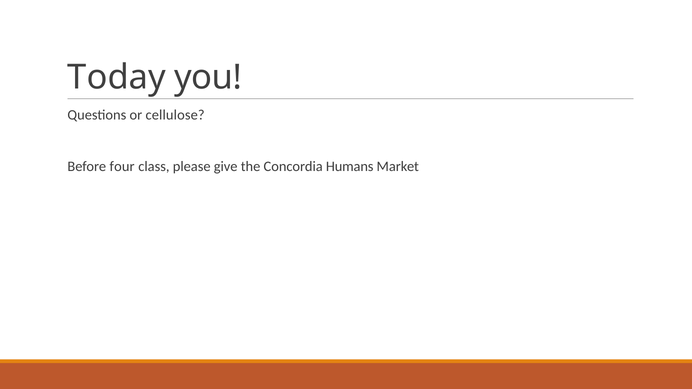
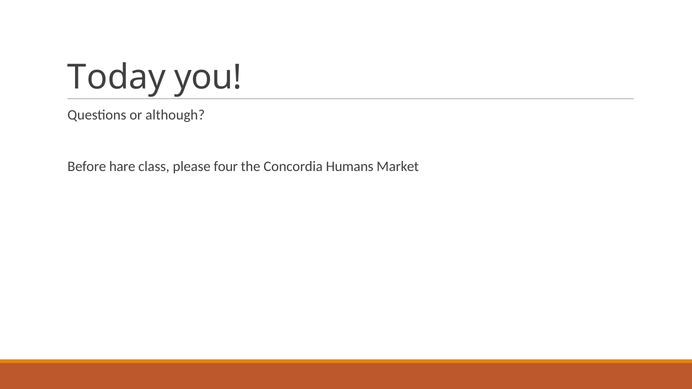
cellulose: cellulose -> although
four: four -> hare
give: give -> four
